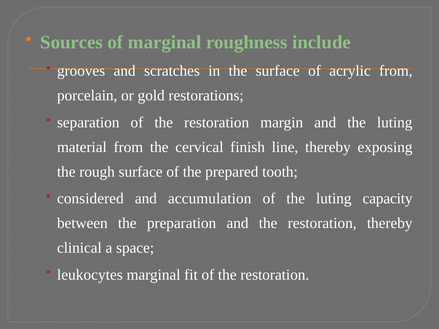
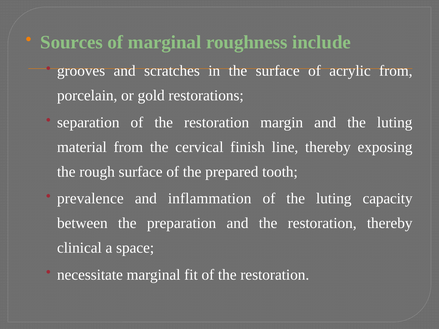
considered: considered -> prevalence
accumulation: accumulation -> inflammation
leukocytes: leukocytes -> necessitate
